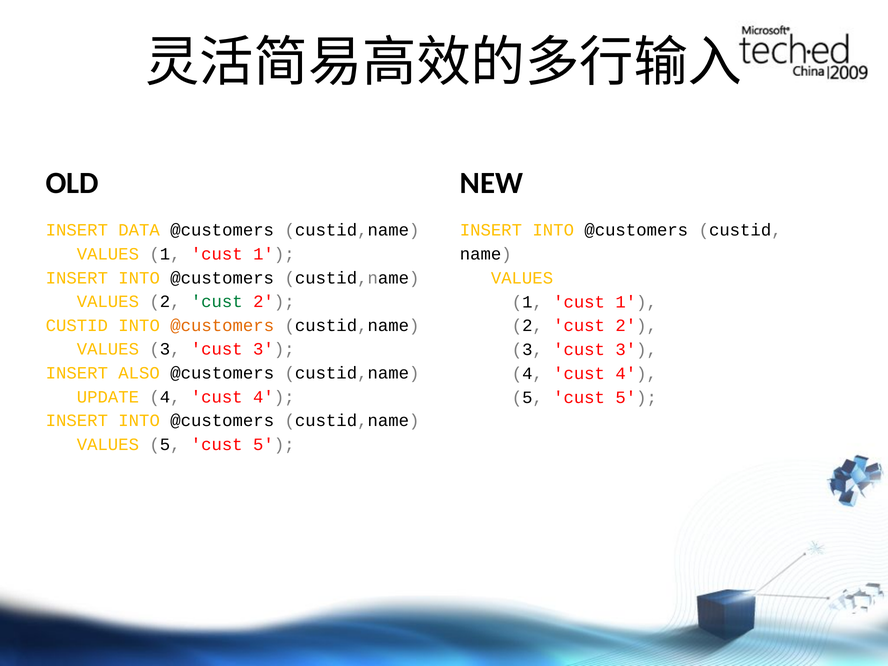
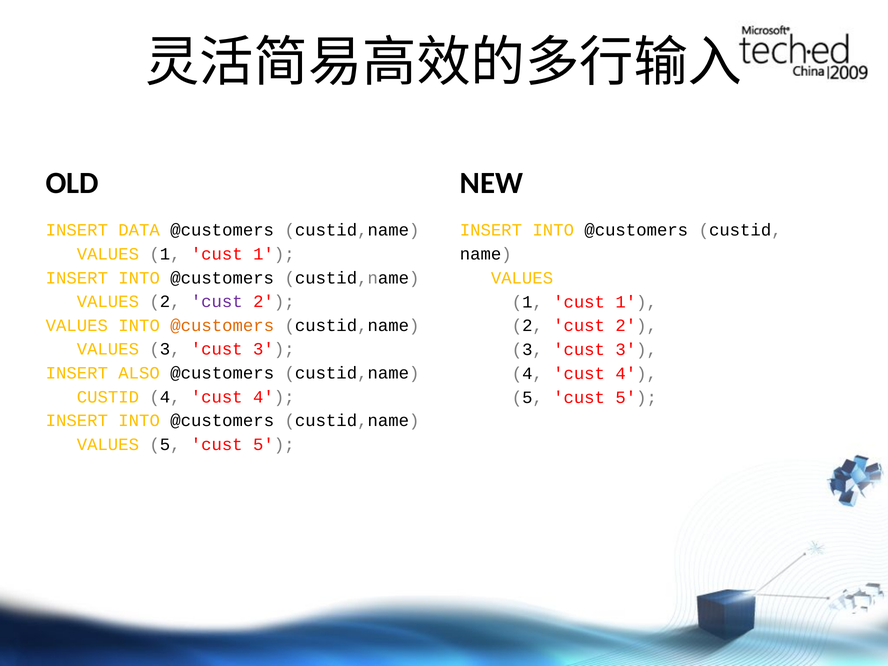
cust at (217, 302) colour: green -> purple
CUSTID at (77, 325): CUSTID -> VALUES
UPDATE at (108, 397): UPDATE -> CUSTID
